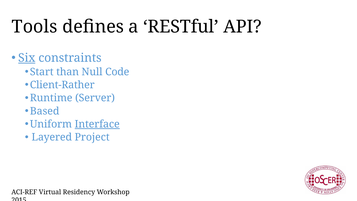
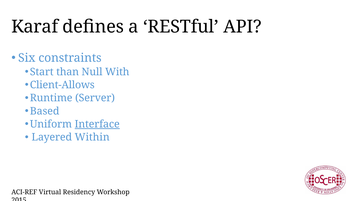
Tools: Tools -> Karaf
Six underline: present -> none
Code: Code -> With
Client-Rather: Client-Rather -> Client-Allows
Project: Project -> Within
